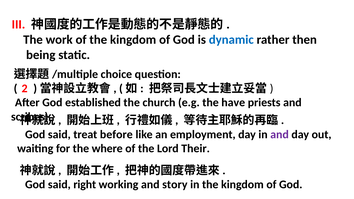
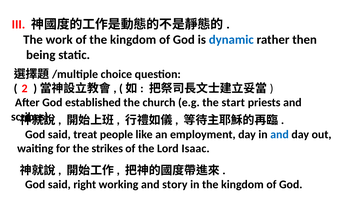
have: have -> start
before: before -> people
and at (280, 135) colour: purple -> blue
where: where -> strikes
Their: Their -> Isaac
